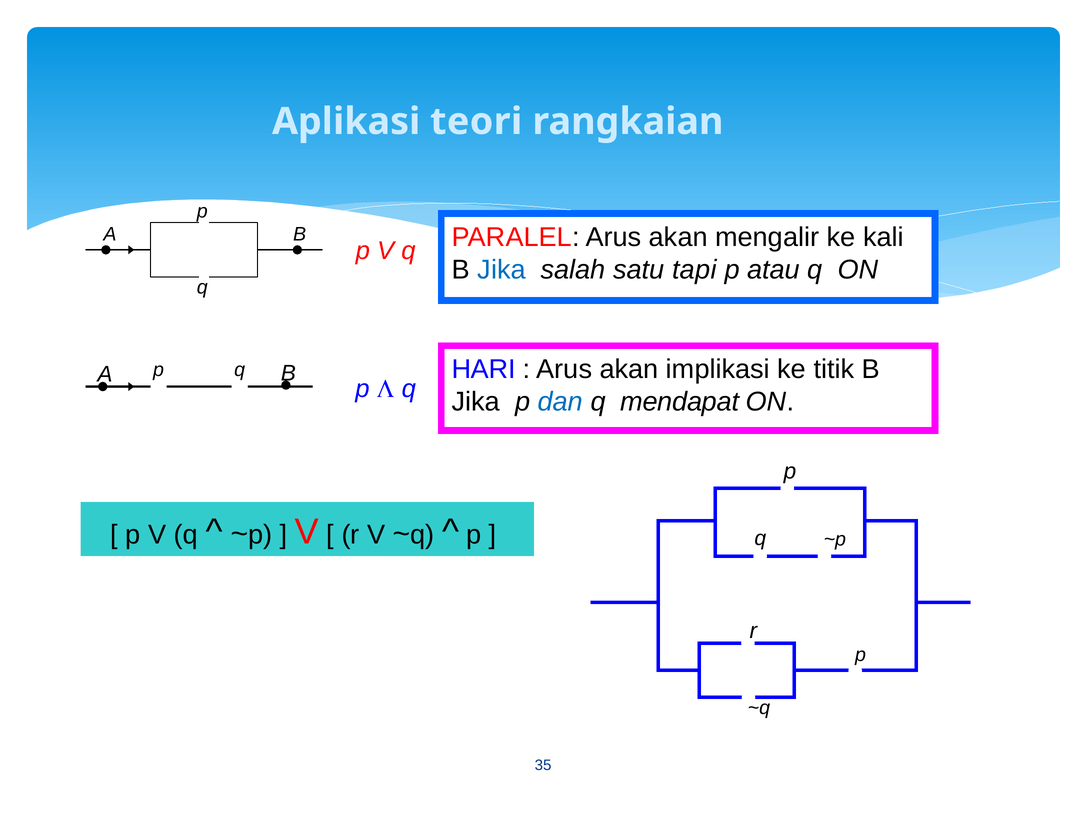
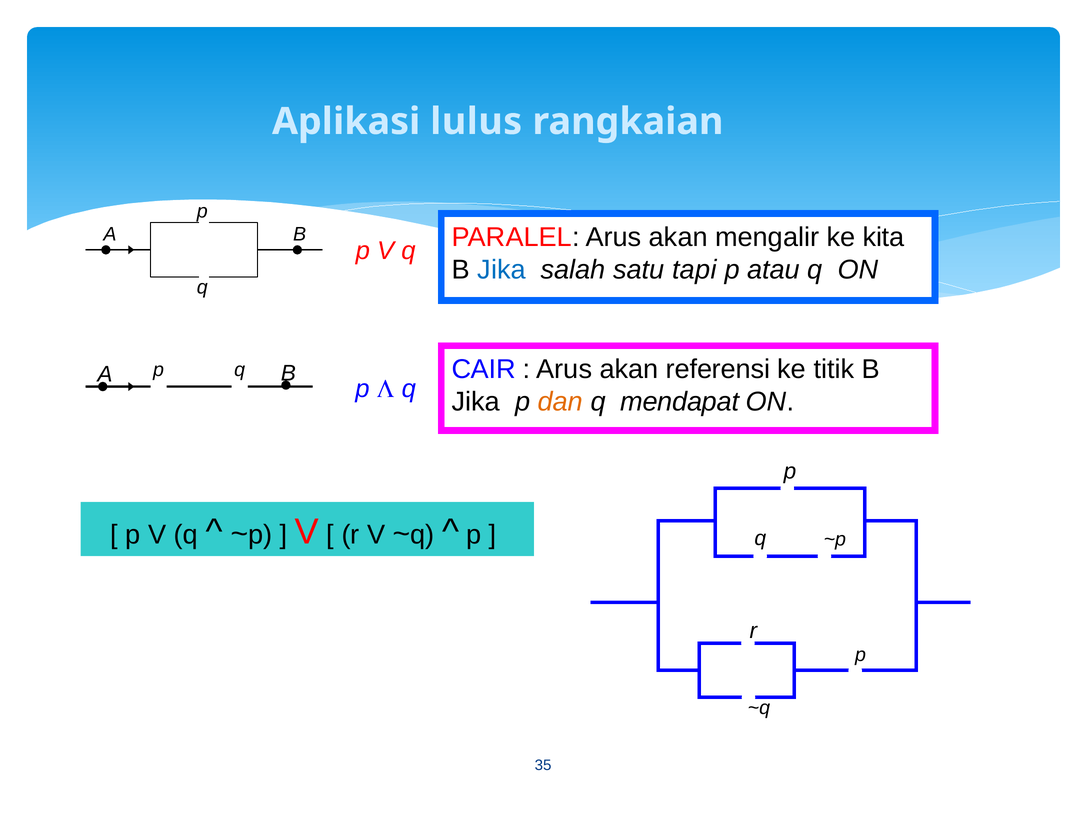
teori: teori -> lulus
kali: kali -> kita
HARI: HARI -> CAIR
implikasi: implikasi -> referensi
dan colour: blue -> orange
